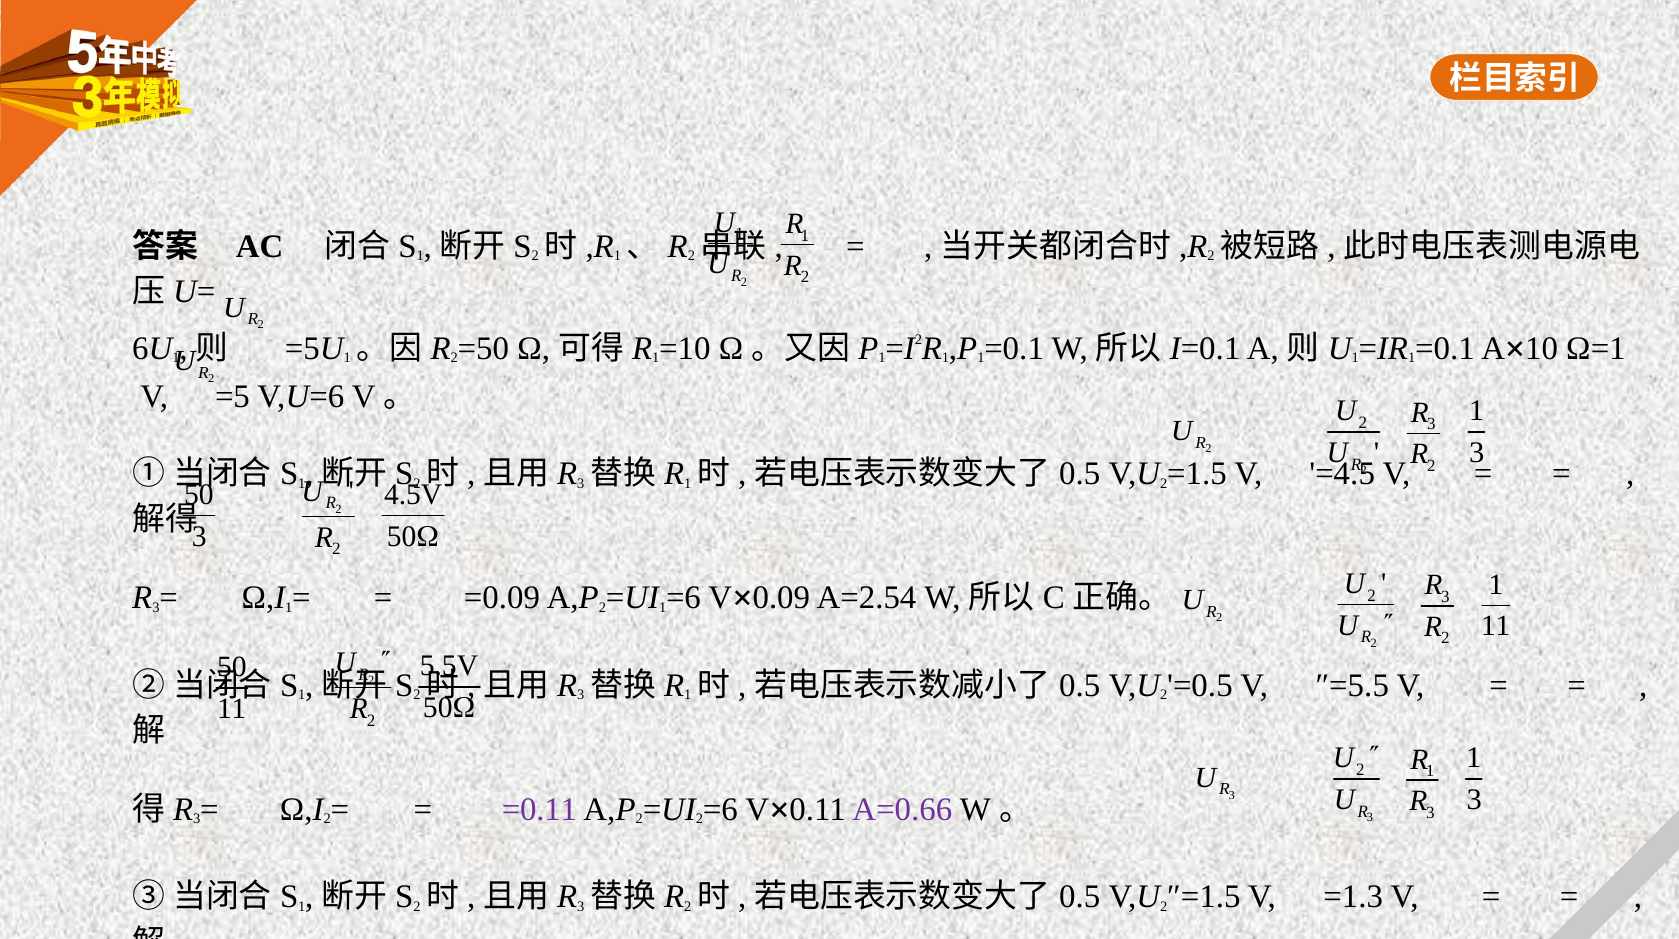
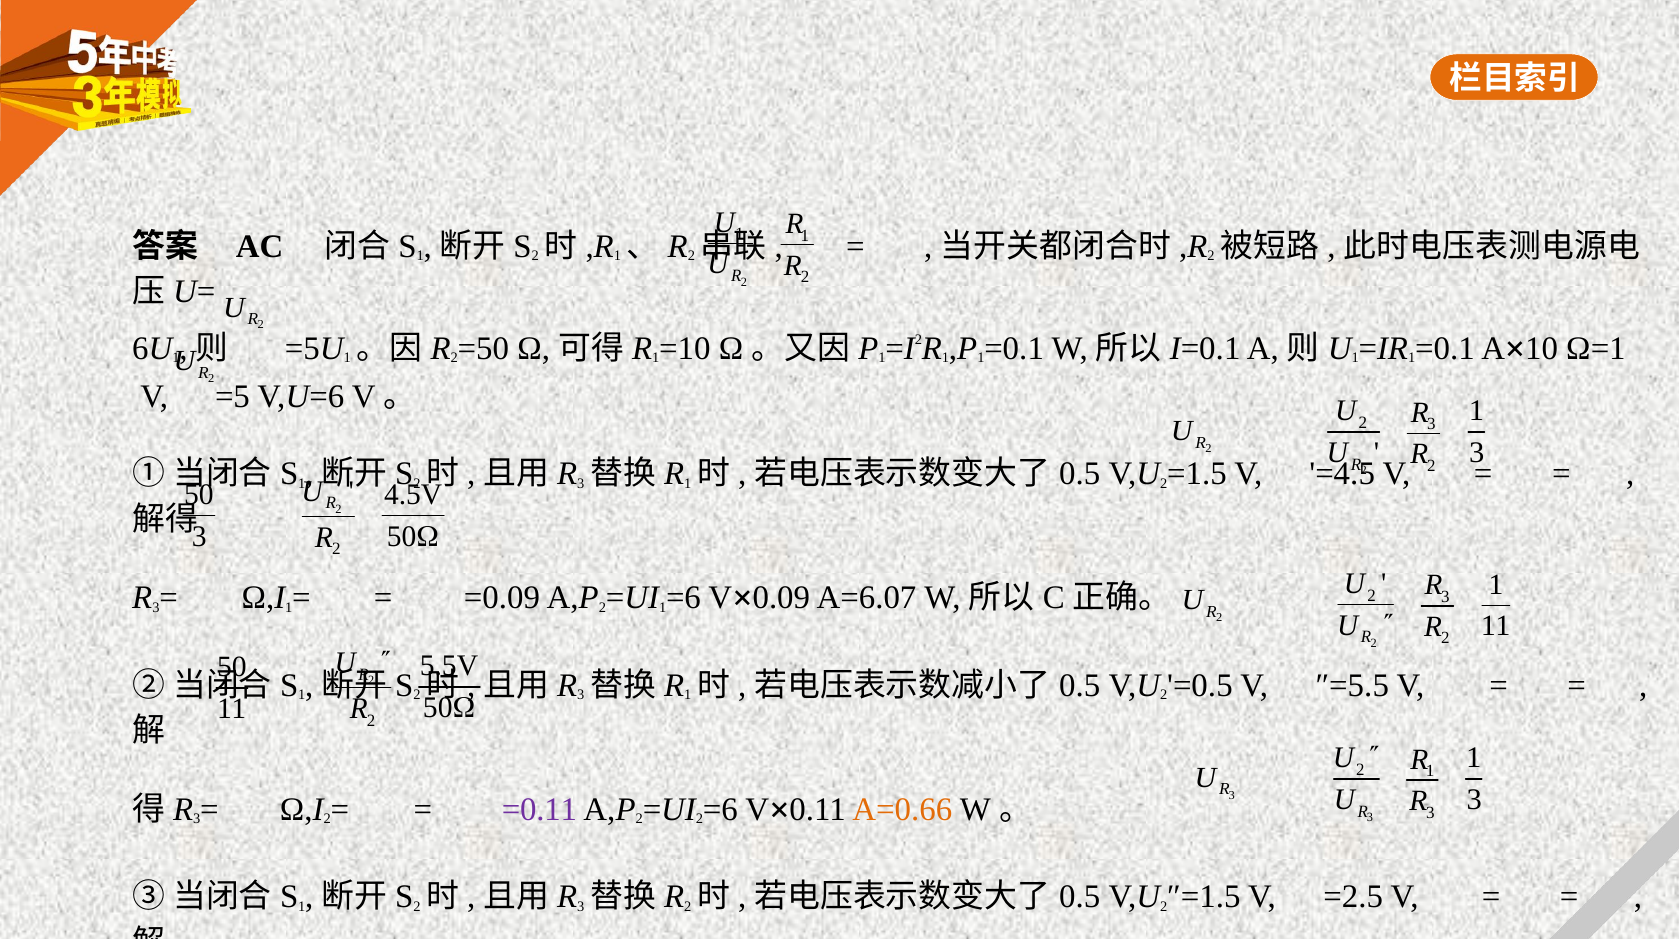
A=2.54: A=2.54 -> A=6.07
A=0.66 colour: purple -> orange
=1.3: =1.3 -> =2.5
